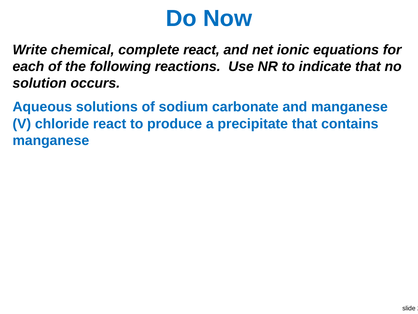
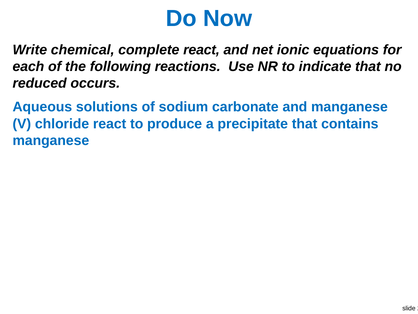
solution: solution -> reduced
